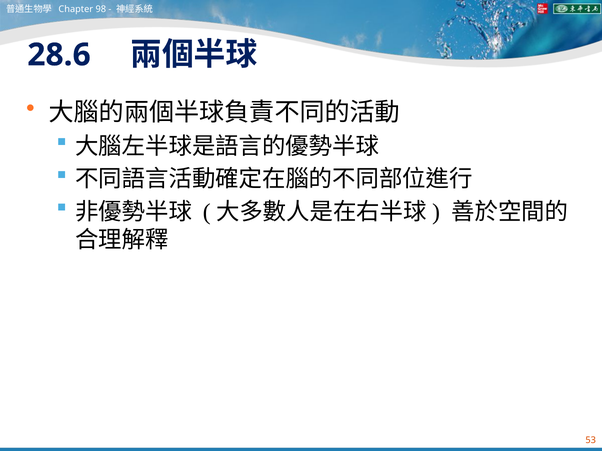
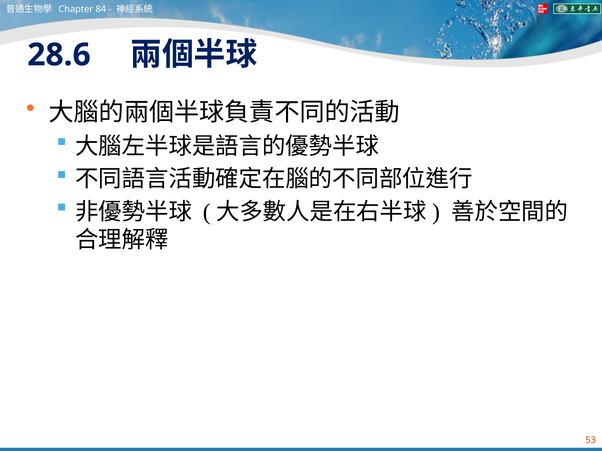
98: 98 -> 84
